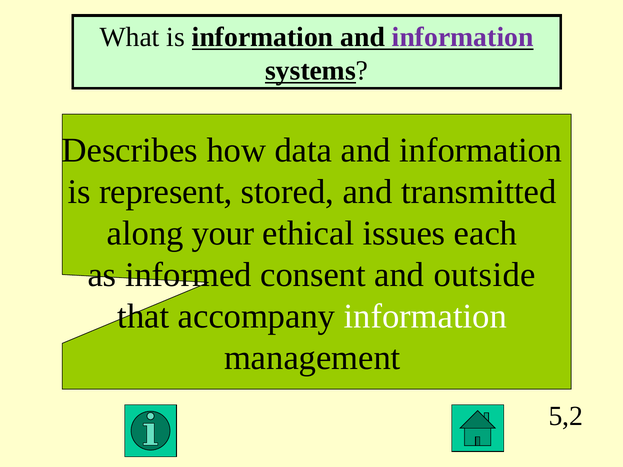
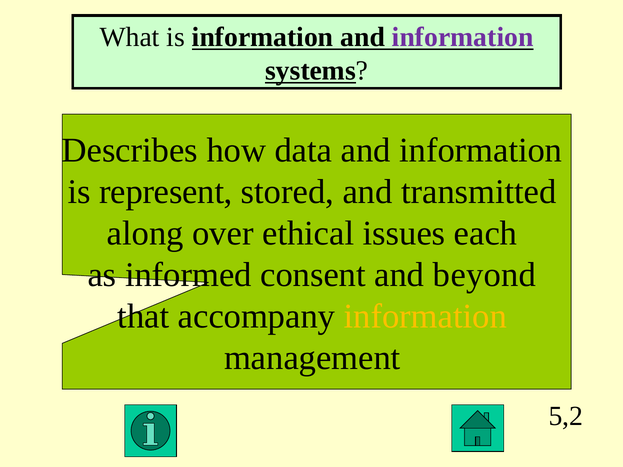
your: your -> over
outside: outside -> beyond
information at (425, 316) colour: white -> yellow
